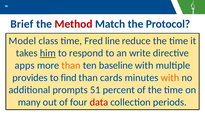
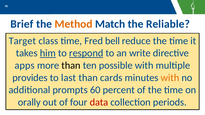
Method colour: red -> orange
Protocol: Protocol -> Reliable
Model: Model -> Target
line: line -> bell
respond underline: none -> present
than at (71, 66) colour: orange -> black
baseline: baseline -> possible
find: find -> last
51: 51 -> 60
many: many -> orally
